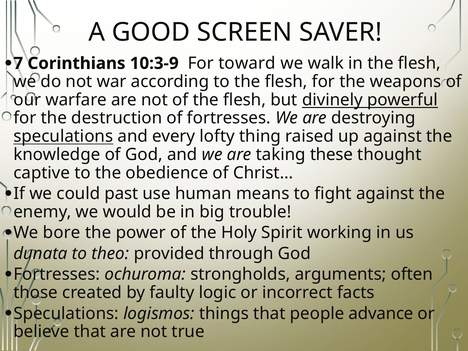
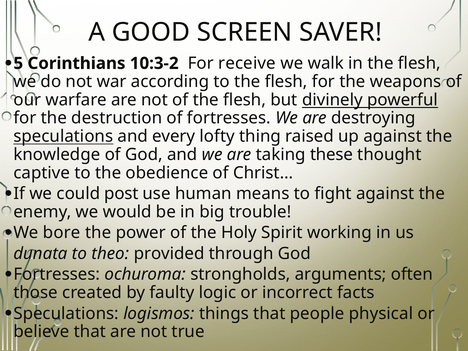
7: 7 -> 5
10:3-9: 10:3-9 -> 10:3-2
toward: toward -> receive
past: past -> post
advance: advance -> physical
